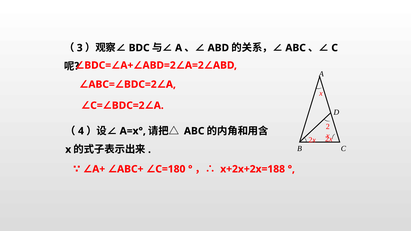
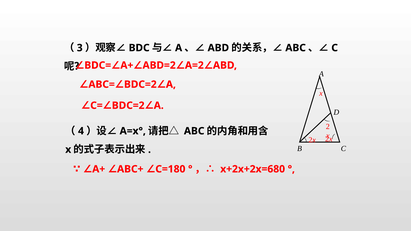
x+2x+2x=188: x+2x+2x=188 -> x+2x+2x=680
